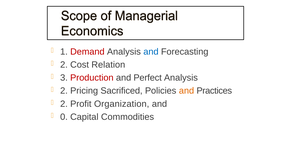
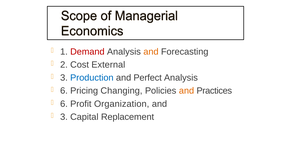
and at (151, 52) colour: blue -> orange
Relation: Relation -> External
Production colour: red -> blue
2 at (64, 91): 2 -> 6
Sacrificed: Sacrificed -> Changing
2 at (64, 104): 2 -> 6
0 at (64, 117): 0 -> 3
Commodities: Commodities -> Replacement
